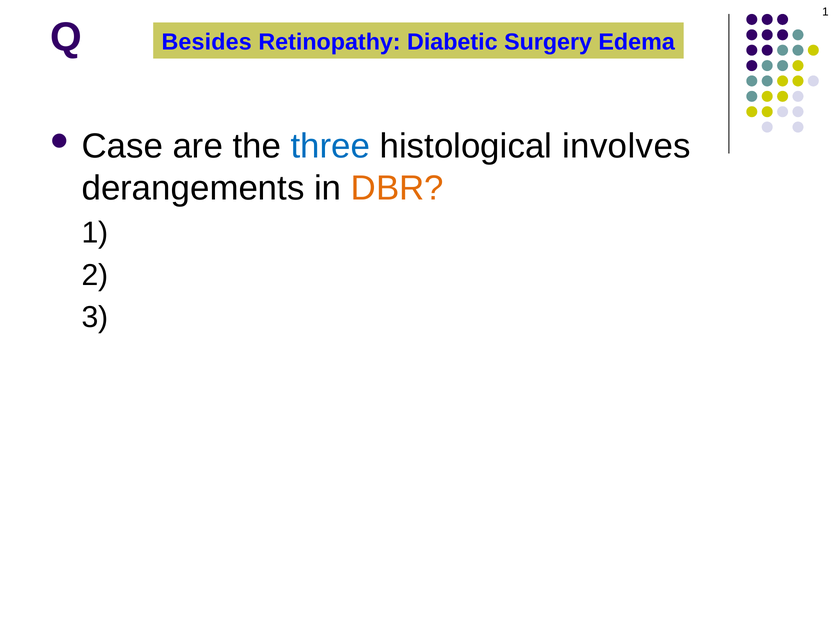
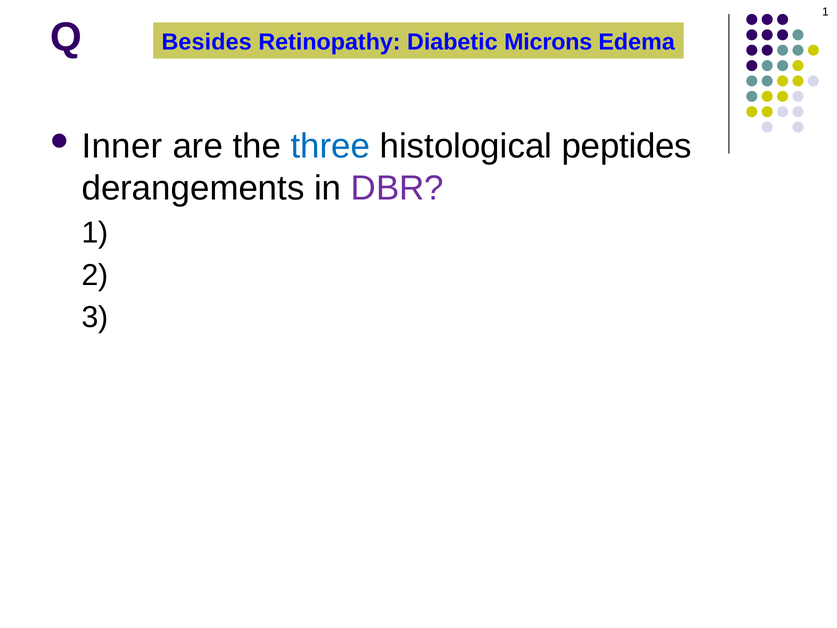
Surgery: Surgery -> Microns
Case: Case -> Inner
involves: involves -> peptides
DBR colour: orange -> purple
